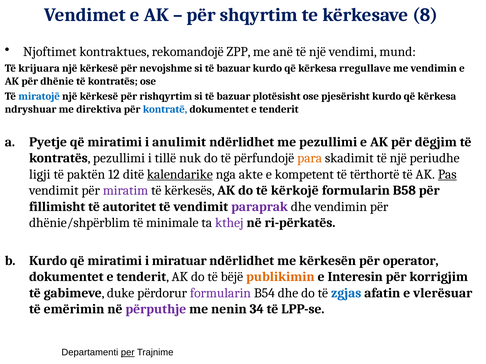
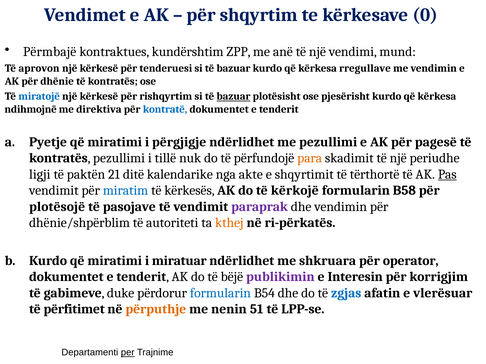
8: 8 -> 0
Njoftimet: Njoftimet -> Përmbajë
rekomandojë: rekomandojë -> kundërshtim
krijuara: krijuara -> aprovon
nevojshme: nevojshme -> tenderuesi
bazuar at (234, 97) underline: none -> present
ndryshuar: ndryshuar -> ndihmojnë
anulimit: anulimit -> përgjigje
dëgjim: dëgjim -> pagesë
12: 12 -> 21
kalendarike underline: present -> none
kompetent: kompetent -> shqyrtimit
miratim colour: purple -> blue
fillimisht: fillimisht -> plotësojë
autoritet: autoritet -> pasojave
minimale: minimale -> autoriteti
kthej colour: purple -> orange
kërkesën: kërkesën -> shkruara
publikimin colour: orange -> purple
formularin at (220, 293) colour: purple -> blue
emërimin: emërimin -> përfitimet
përputhje colour: purple -> orange
34: 34 -> 51
